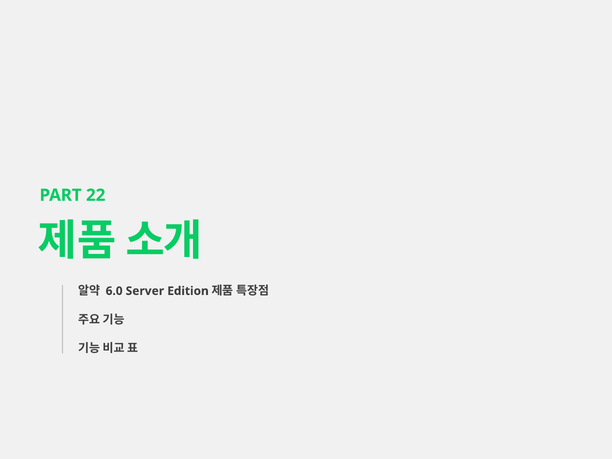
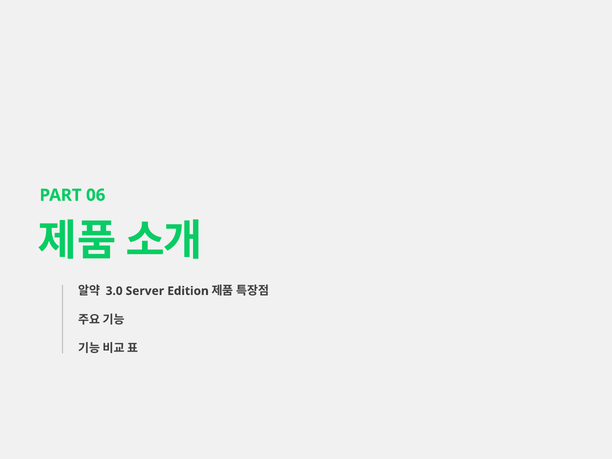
22: 22 -> 06
6.0: 6.0 -> 3.0
